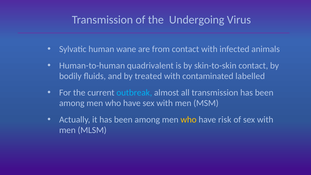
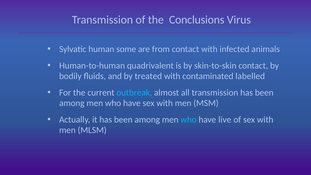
Undergoing: Undergoing -> Conclusions
wane: wane -> some
who at (189, 119) colour: yellow -> light blue
risk: risk -> live
